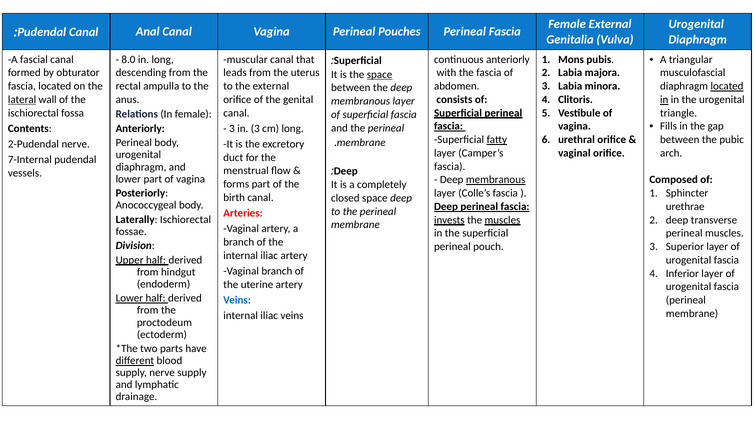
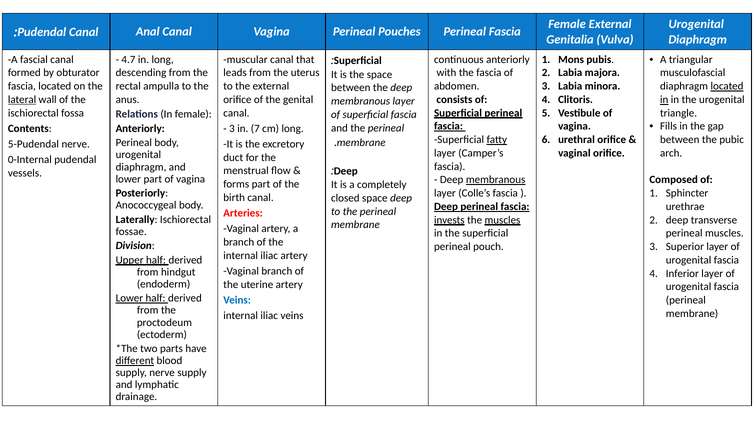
8.0: 8.0 -> 4.7
space at (380, 74) underline: present -> none
in 3: 3 -> 7
2-Pudendal: 2-Pudendal -> 5-Pudendal
7-Internal: 7-Internal -> 0-Internal
